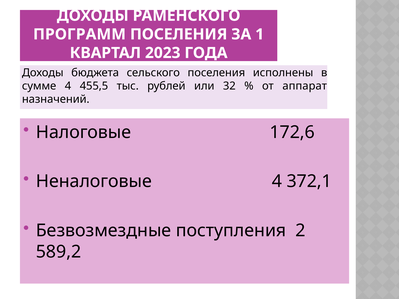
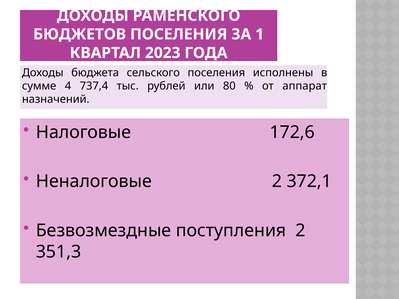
ПРОГРАММ: ПРОГРАММ -> БЮДЖЕТОВ
455,5: 455,5 -> 737,4
32: 32 -> 80
Неналоговые 4: 4 -> 2
589,2: 589,2 -> 351,3
